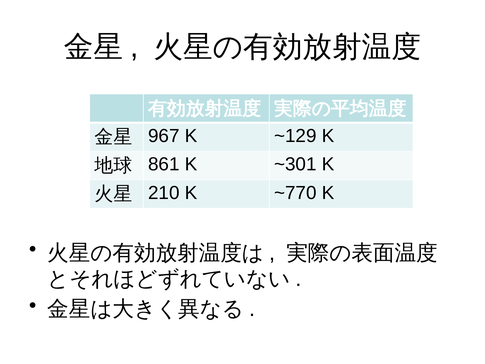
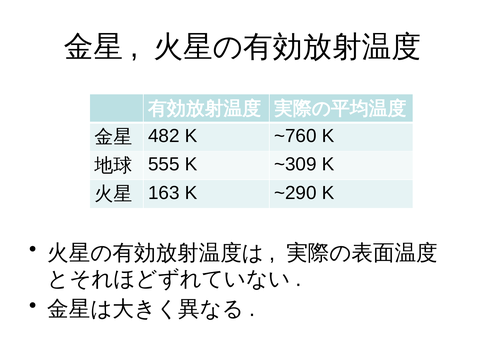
967: 967 -> 482
~129: ~129 -> ~760
861: 861 -> 555
~301: ~301 -> ~309
210: 210 -> 163
~770: ~770 -> ~290
